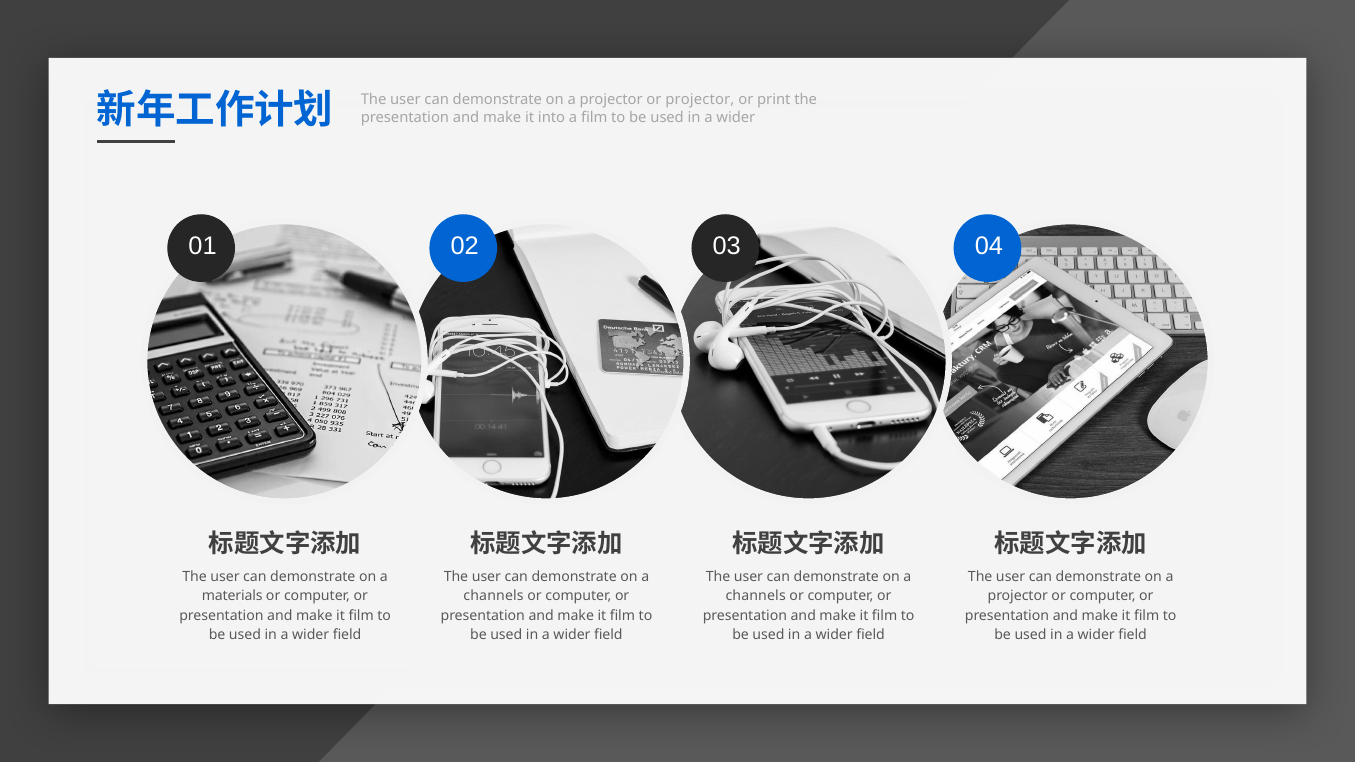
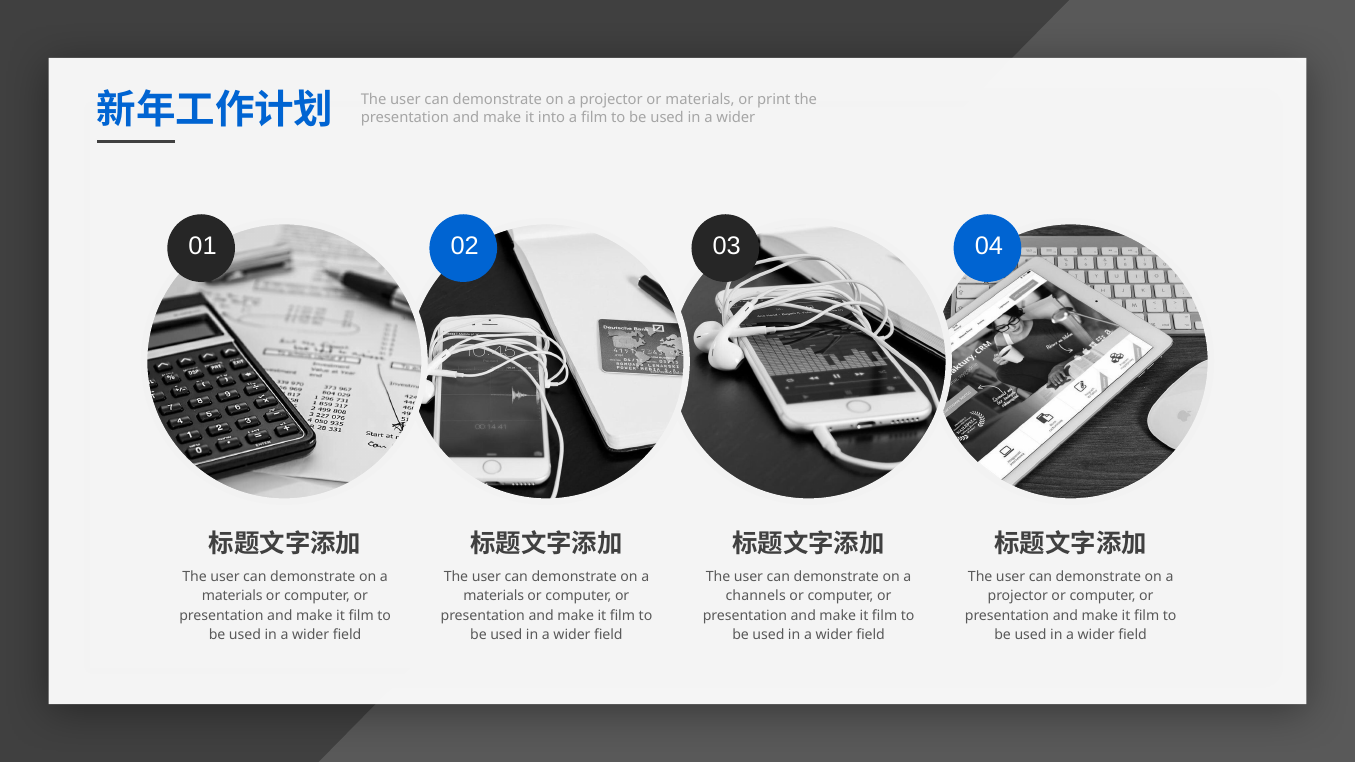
or projector: projector -> materials
channels at (494, 596): channels -> materials
